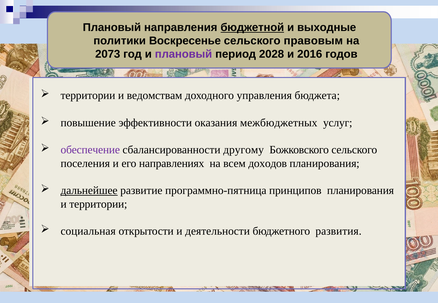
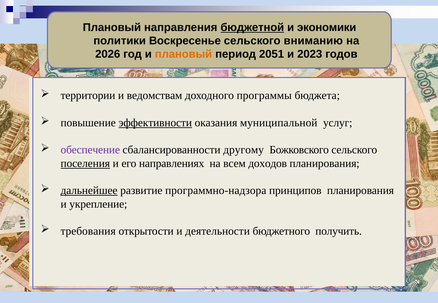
выходные: выходные -> экономики
правовым: правовым -> вниманию
2073: 2073 -> 2026
плановый at (183, 54) colour: purple -> orange
2028: 2028 -> 2051
2016: 2016 -> 2023
управления: управления -> программы
эффективности underline: none -> present
межбюджетных: межбюджетных -> муниципальной
поселения underline: none -> present
программно-пятница: программно-пятница -> программно-надзора
и территории: территории -> укрепление
социальная: социальная -> требования
развития: развития -> получить
